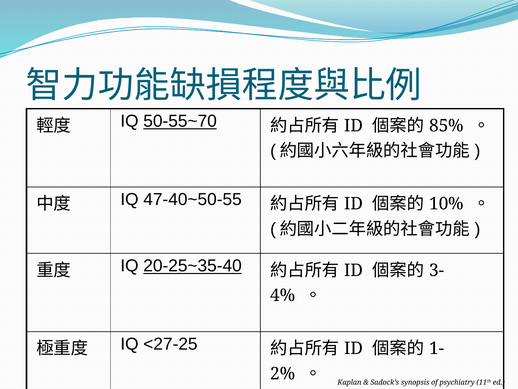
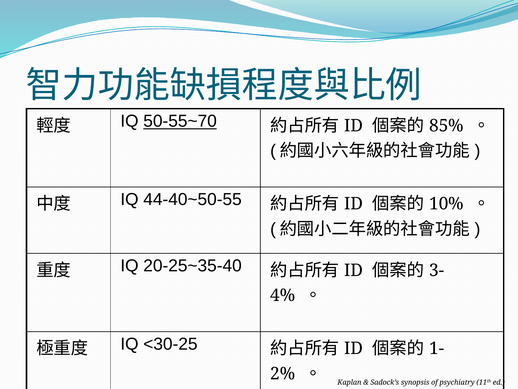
47-40~50-55: 47-40~50-55 -> 44-40~50-55
20-25~35-40 underline: present -> none
<27-25: <27-25 -> <30-25
